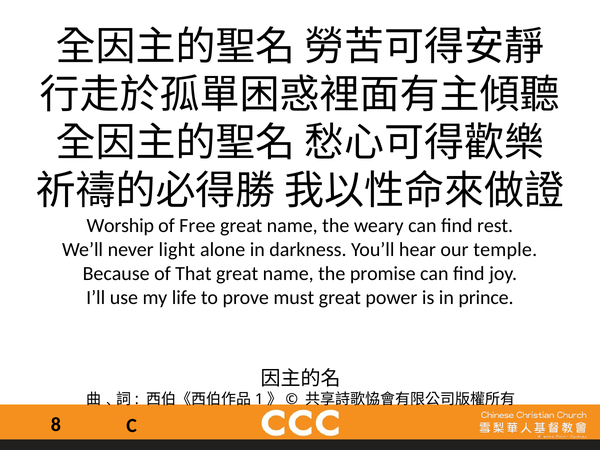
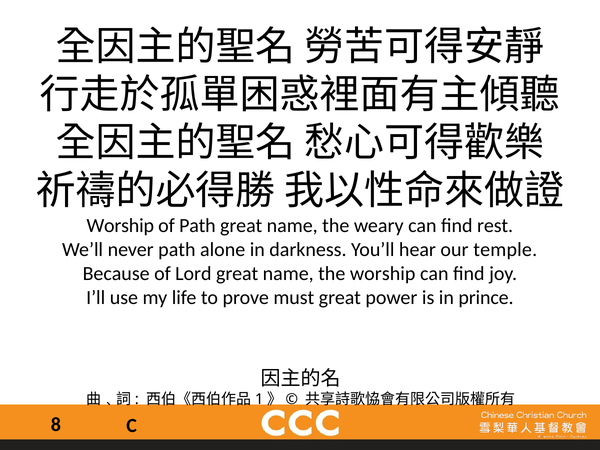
of Free: Free -> Path
never light: light -> path
That: That -> Lord
the promise: promise -> worship
